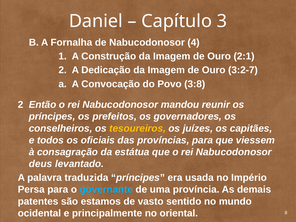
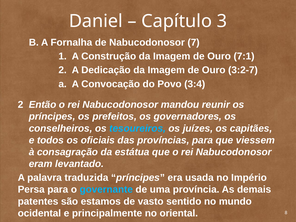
4: 4 -> 7
2:1: 2:1 -> 7:1
3:8: 3:8 -> 3:4
tesoureiros colour: yellow -> light blue
deus: deus -> eram
